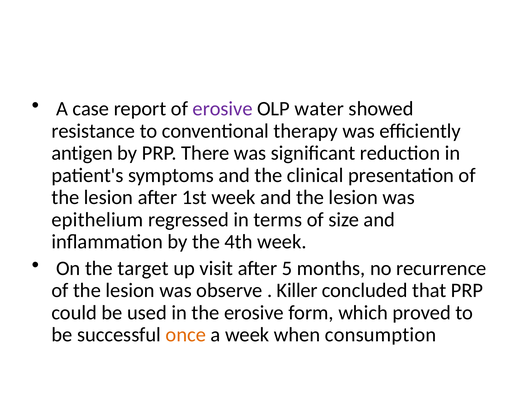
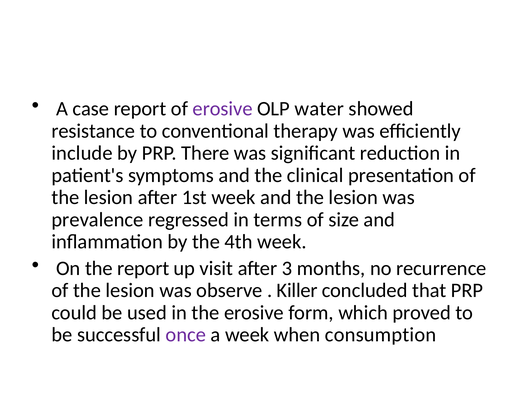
antigen: antigen -> include
epithelium: epithelium -> prevalence
the target: target -> report
5: 5 -> 3
once colour: orange -> purple
